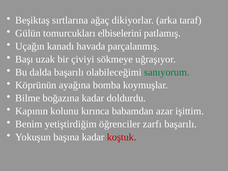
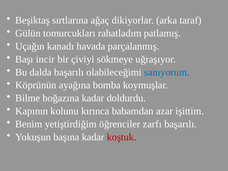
elbiselerini: elbiselerini -> rahatladım
uzak: uzak -> incir
sanıyorum colour: green -> blue
